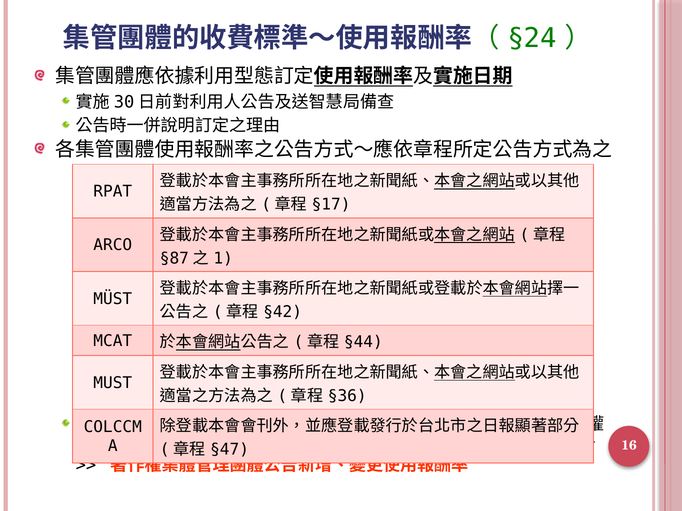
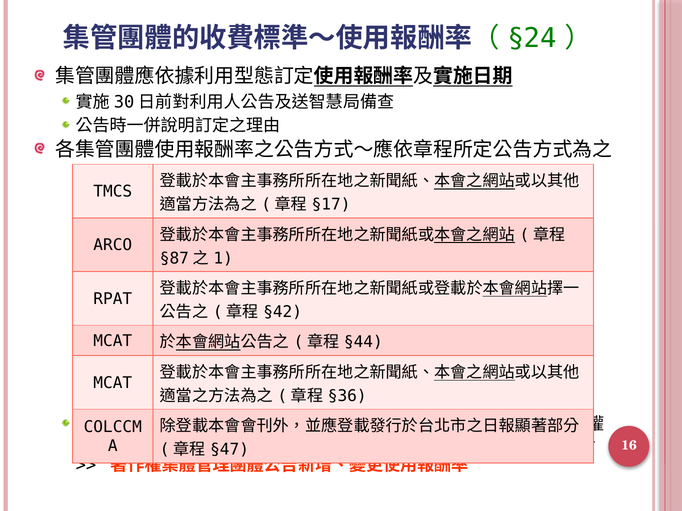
RPAT: RPAT -> TMCS
MÜST: MÜST -> RPAT
MUST at (113, 383): MUST -> MCAT
